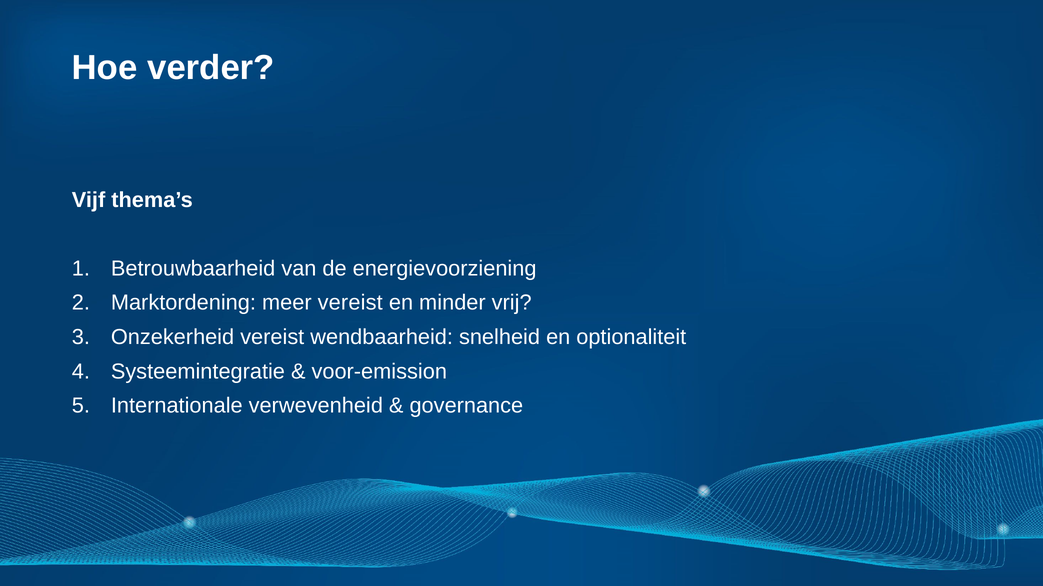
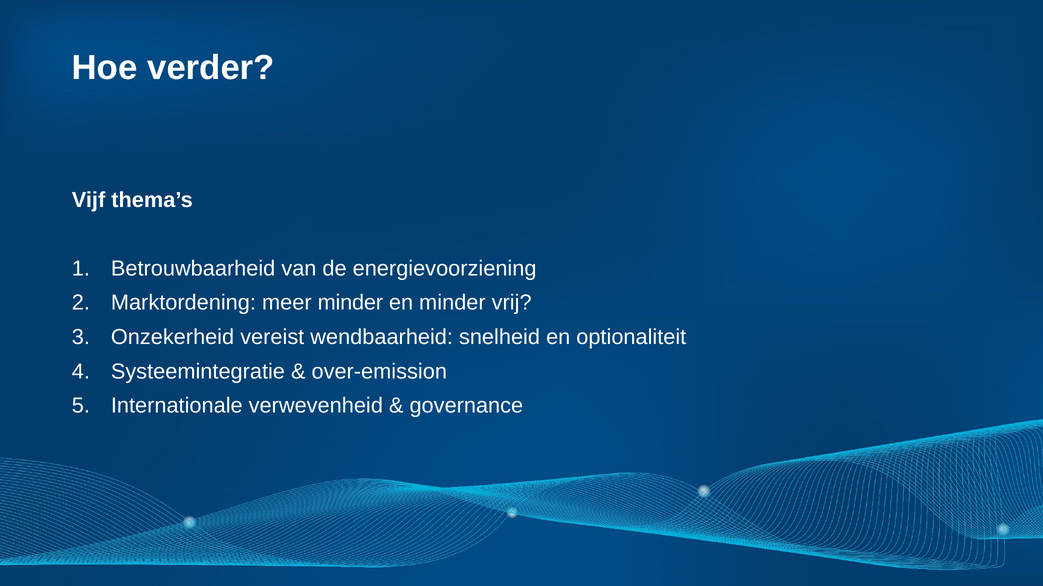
meer vereist: vereist -> minder
voor-emission: voor-emission -> over-emission
